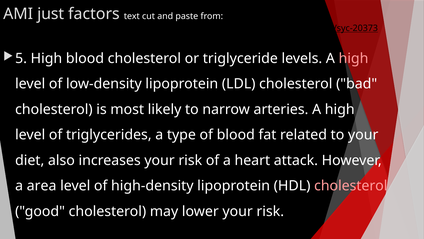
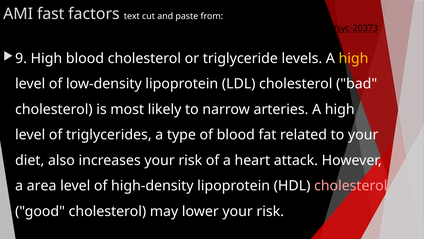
just: just -> fast
5: 5 -> 9
high at (354, 58) colour: pink -> yellow
